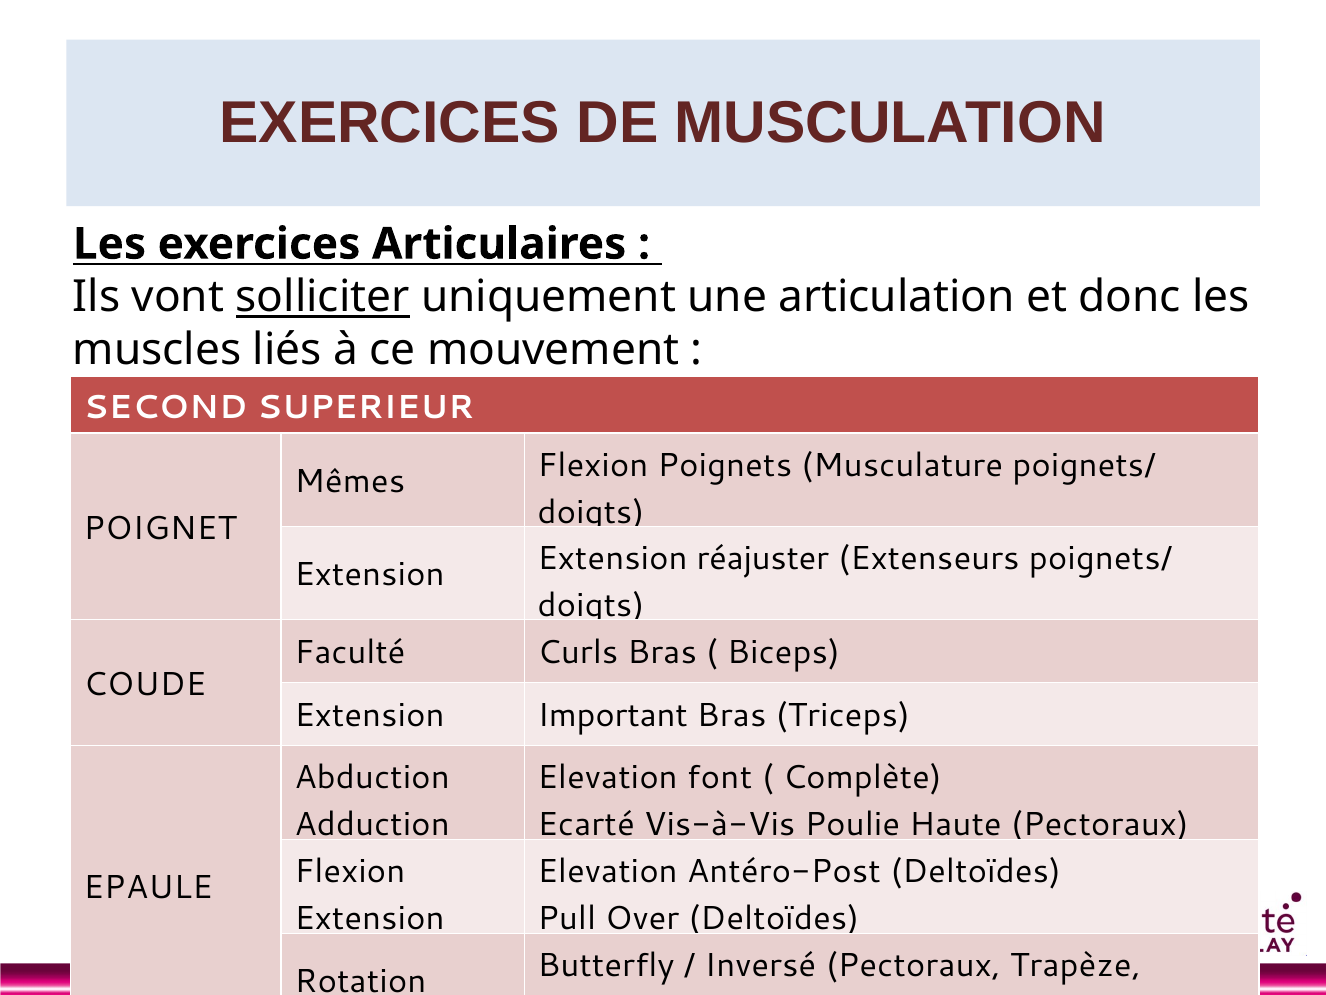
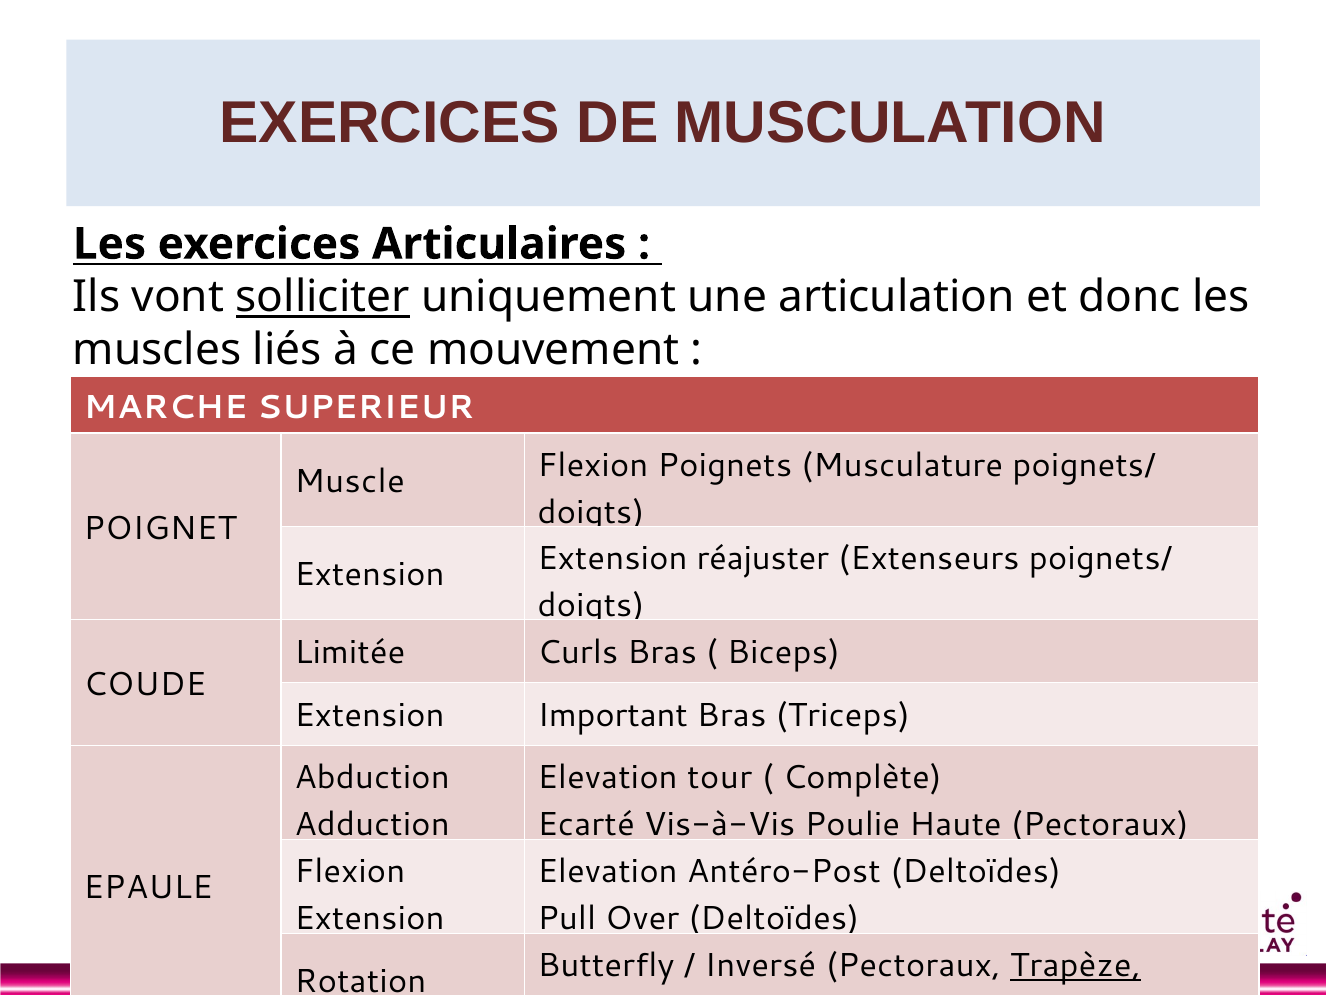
SECOND: SECOND -> MARCHE
Mêmes: Mêmes -> Muscle
Faculté: Faculté -> Limitée
font: font -> tour
Trapèze underline: none -> present
